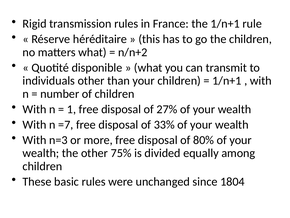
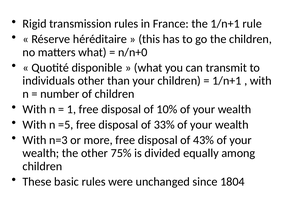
n/n+2: n/n+2 -> n/n+0
27%: 27% -> 10%
=7: =7 -> =5
80%: 80% -> 43%
